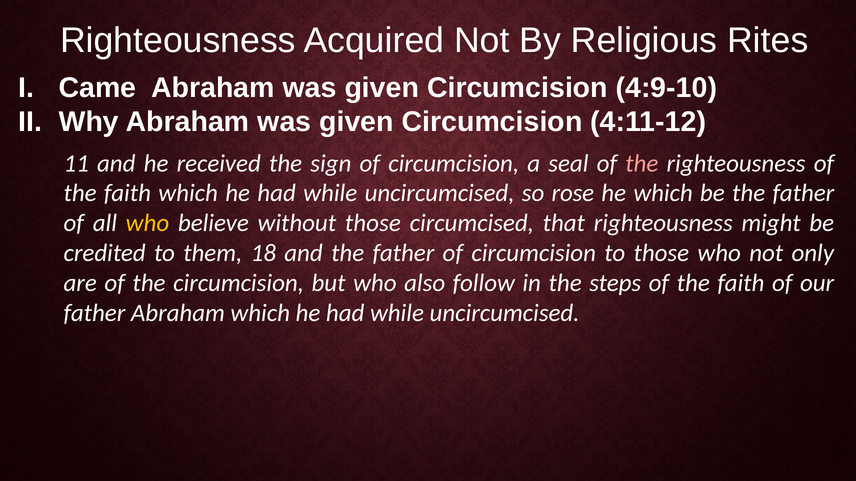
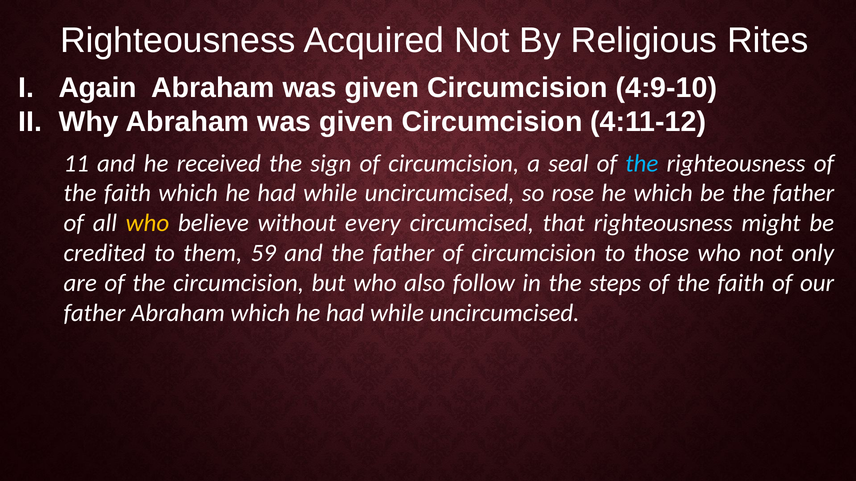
Came: Came -> Again
the at (642, 163) colour: pink -> light blue
without those: those -> every
18: 18 -> 59
